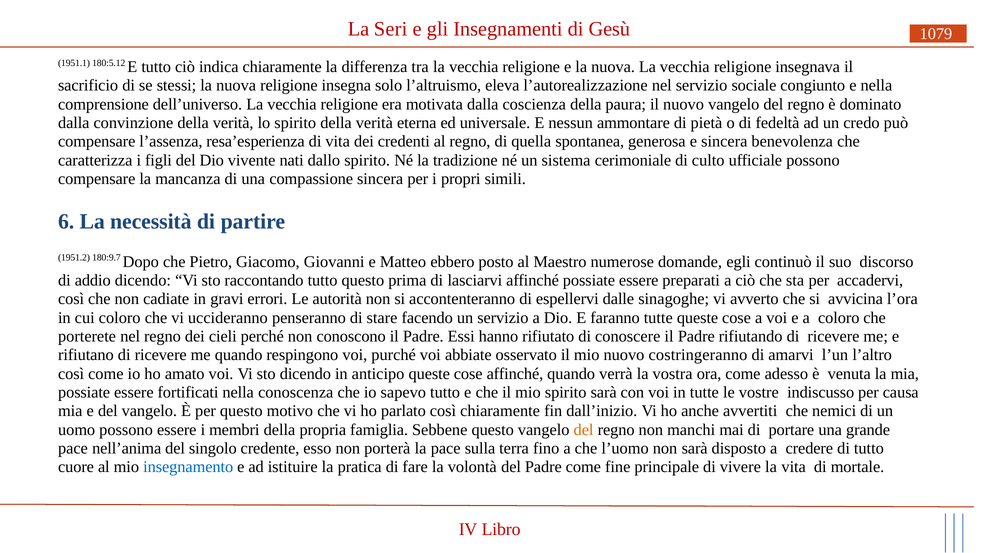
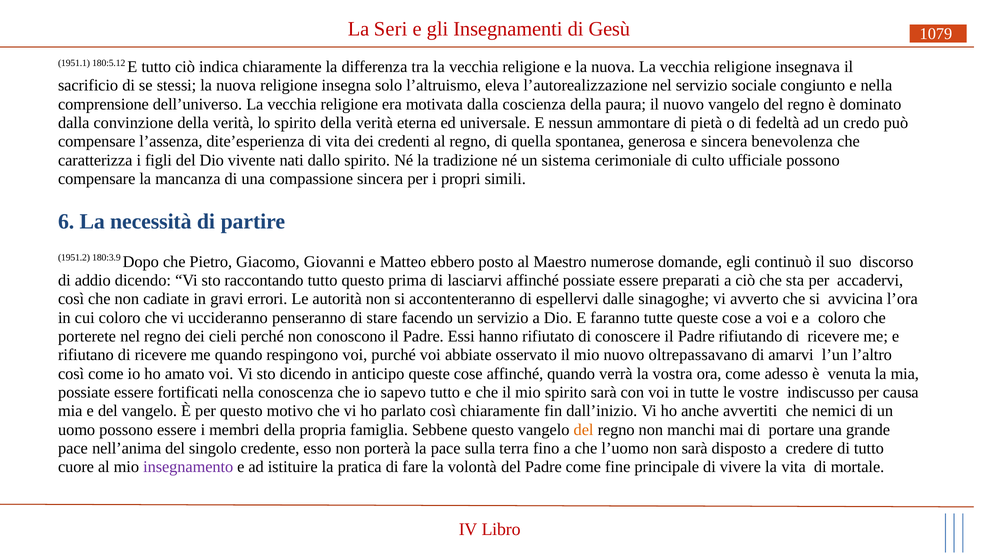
resa’esperienza: resa’esperienza -> dite’esperienza
180:9.7: 180:9.7 -> 180:3.9
costringeranno: costringeranno -> oltrepassavano
insegnamento colour: blue -> purple
